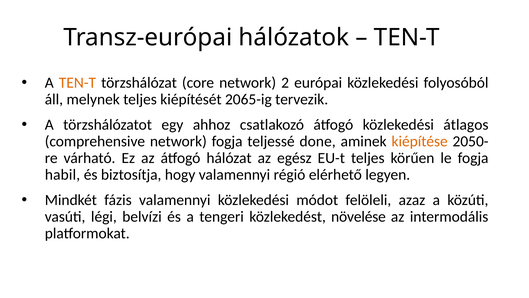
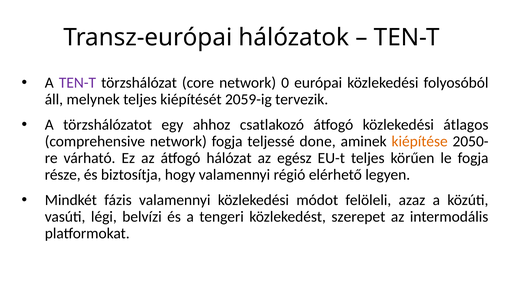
TEN-T at (77, 83) colour: orange -> purple
2: 2 -> 0
2065-ig: 2065-ig -> 2059-ig
habil: habil -> része
növelése: növelése -> szerepet
